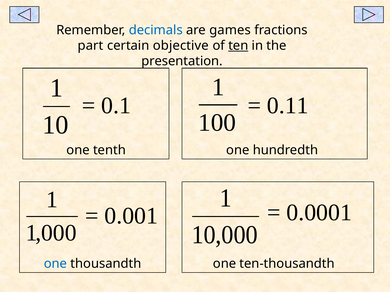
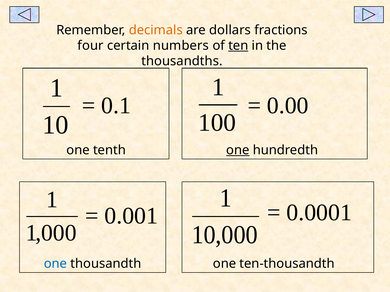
decimals colour: blue -> orange
games: games -> dollars
part: part -> four
objective: objective -> numbers
presentation: presentation -> thousandths
0.11: 0.11 -> 0.00
one at (238, 150) underline: none -> present
